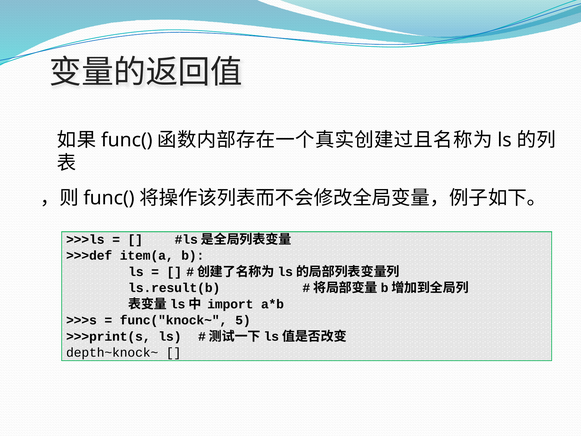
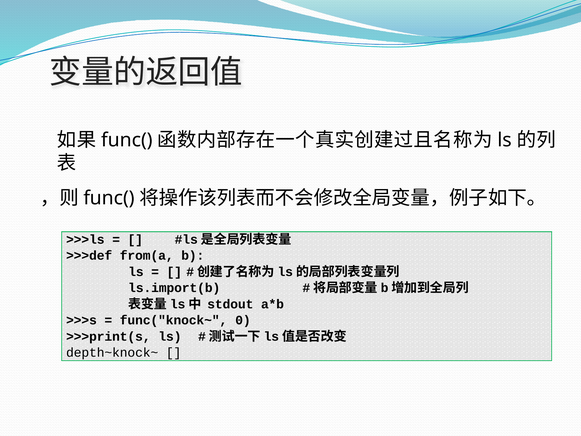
item(a: item(a -> from(a
ls.result(b: ls.result(b -> ls.import(b
import: import -> stdout
5: 5 -> 0
